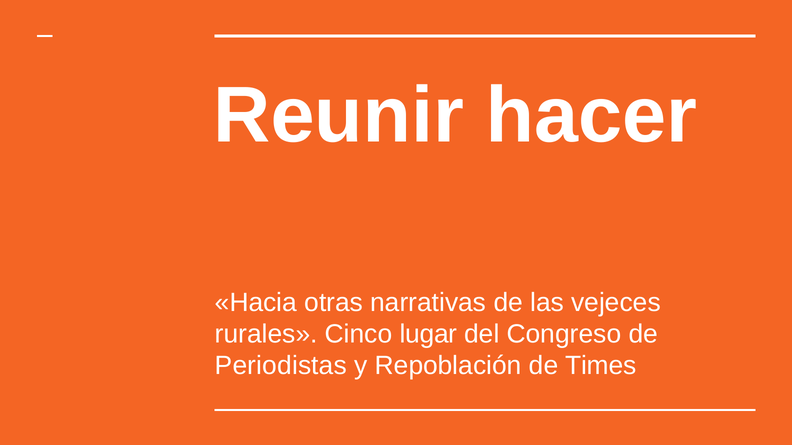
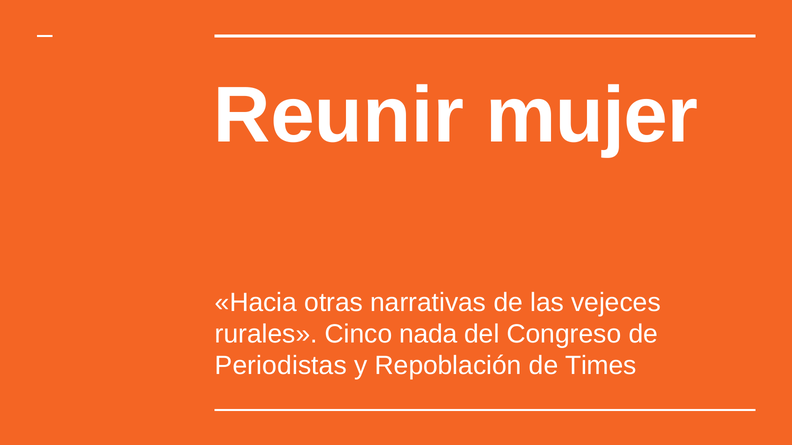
hacer: hacer -> mujer
lugar: lugar -> nada
